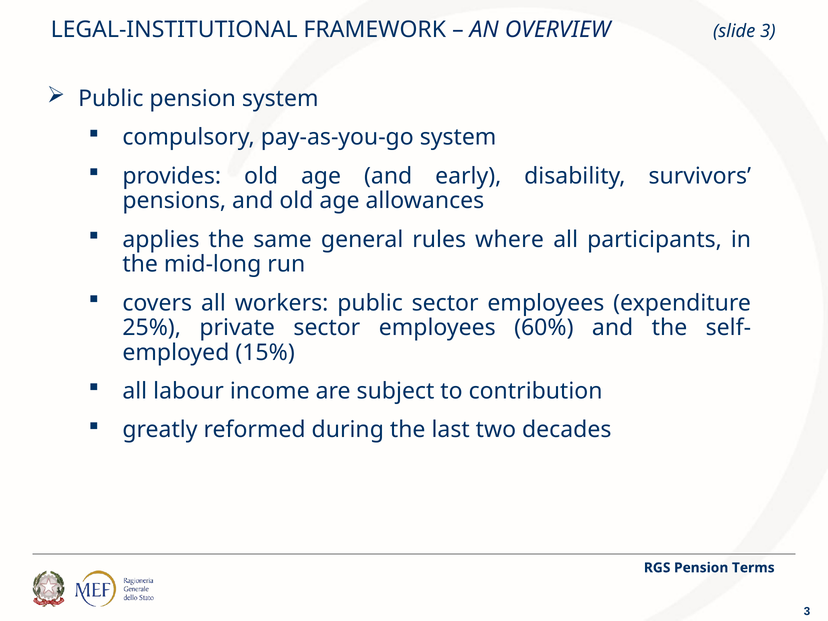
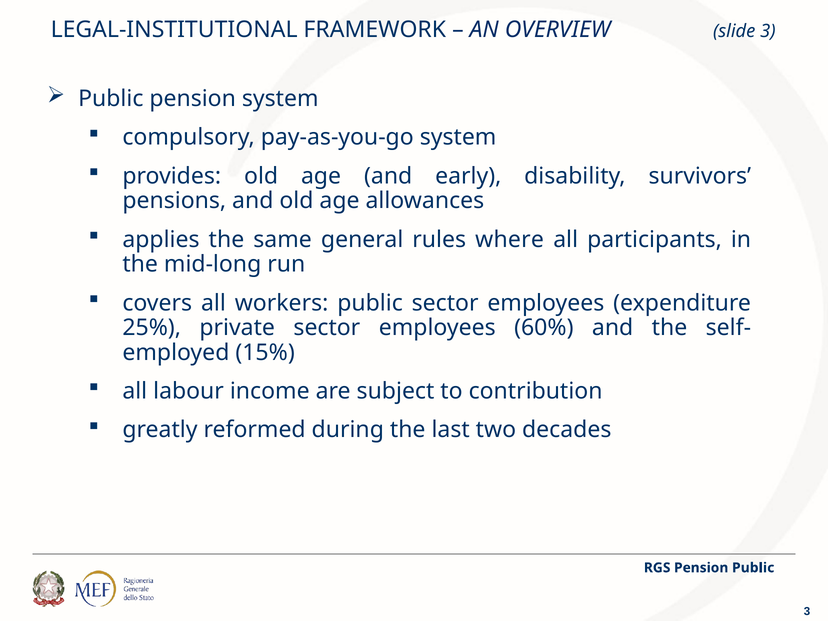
Pension Terms: Terms -> Public
